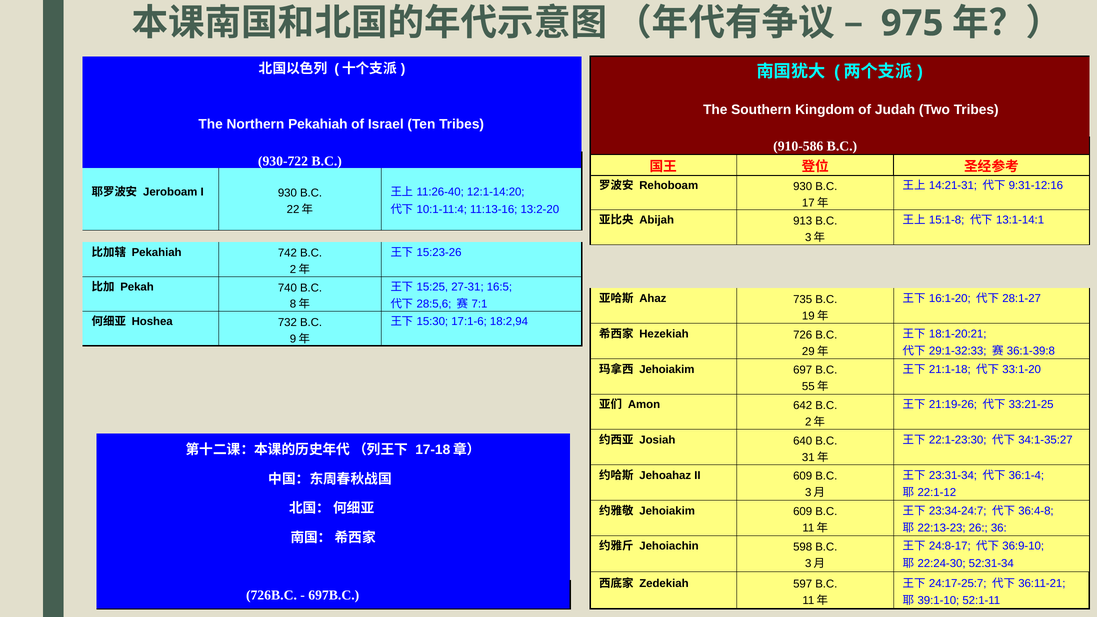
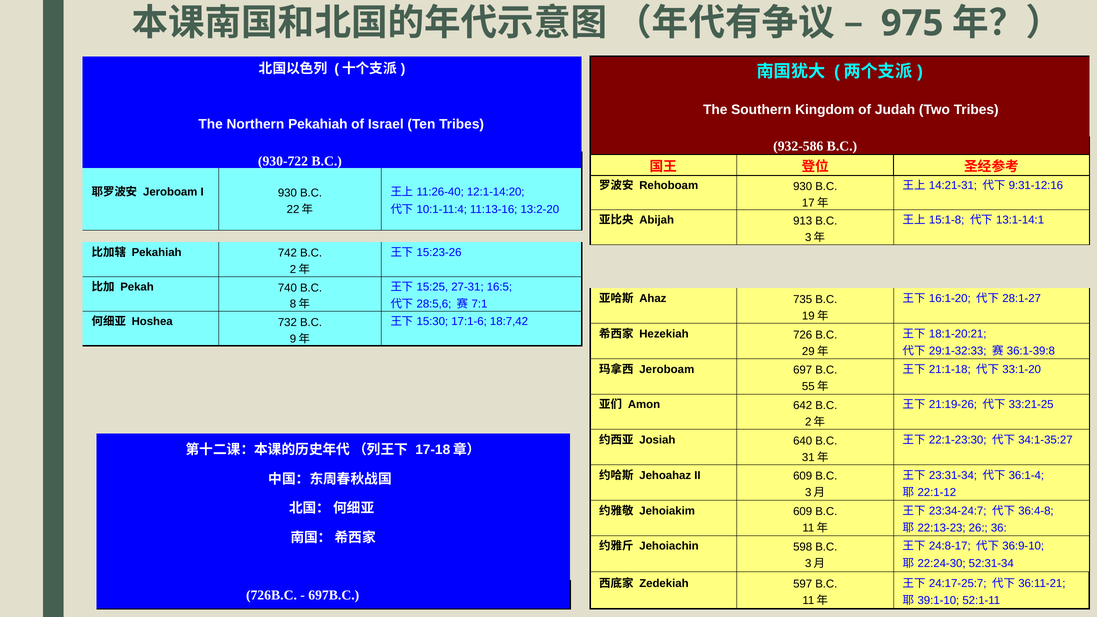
910-586: 910-586 -> 932-586
18:2,94: 18:2,94 -> 18:7,42
Jehoiakim at (667, 369): Jehoiakim -> Jeroboam
